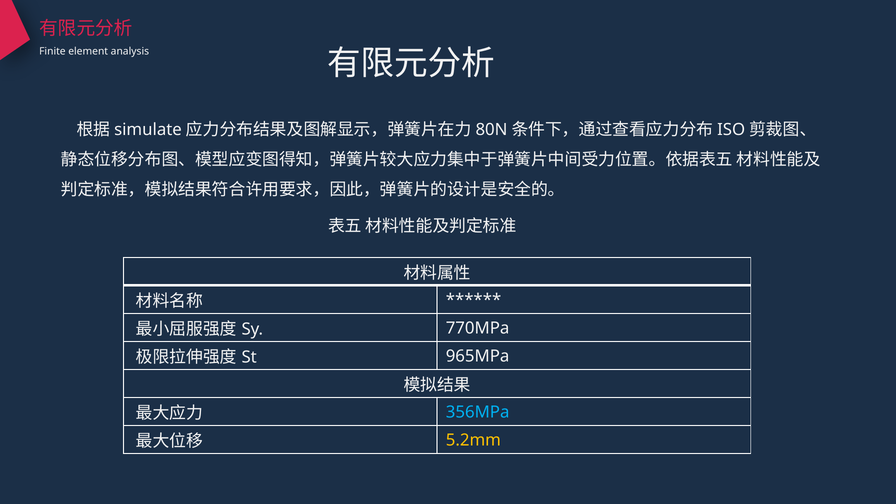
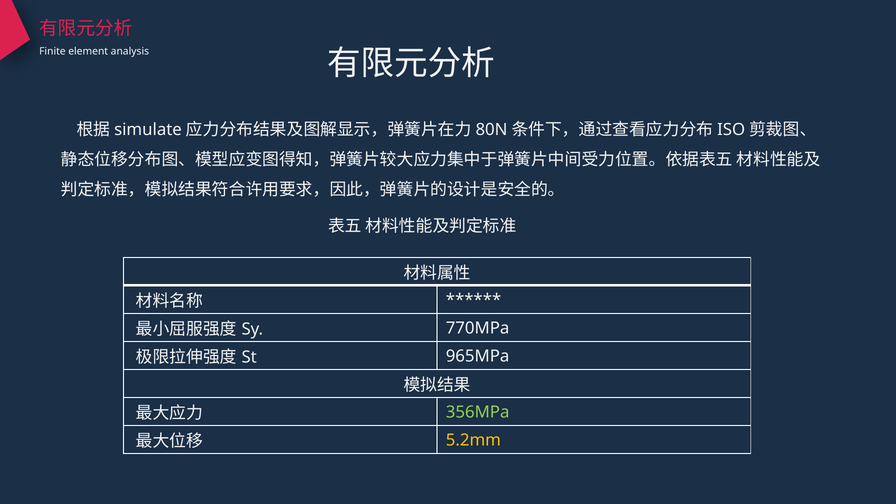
356MPa colour: light blue -> light green
